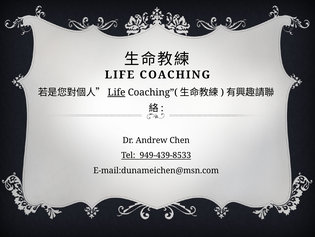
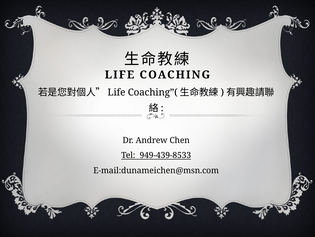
Life at (116, 92) underline: present -> none
